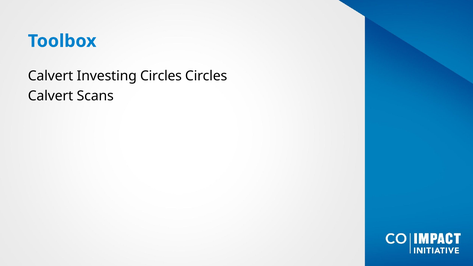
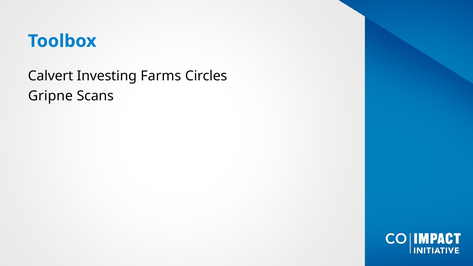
Investing Circles: Circles -> Farms
Calvert at (51, 96): Calvert -> Gripne
